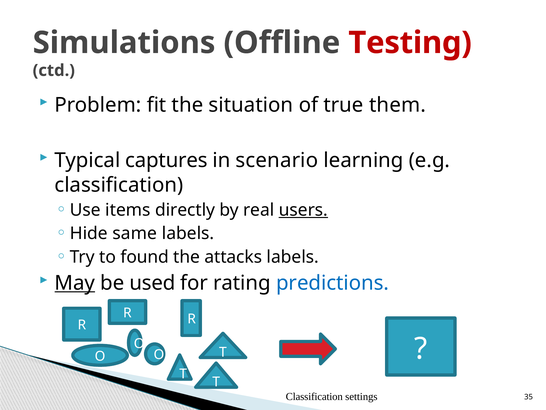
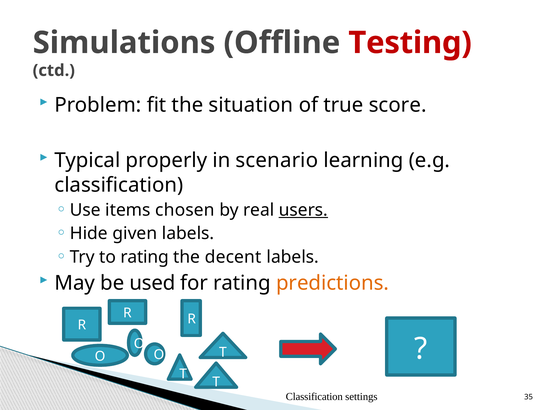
them: them -> score
captures: captures -> properly
directly: directly -> chosen
same: same -> given
to found: found -> rating
attacks: attacks -> decent
May underline: present -> none
predictions colour: blue -> orange
